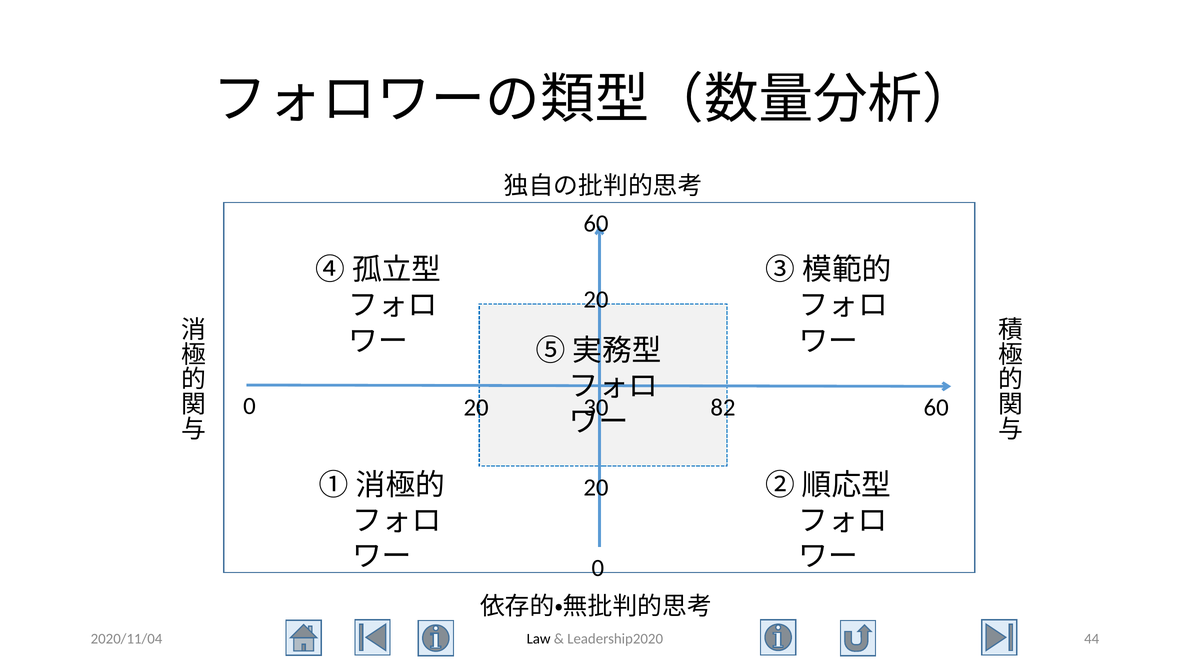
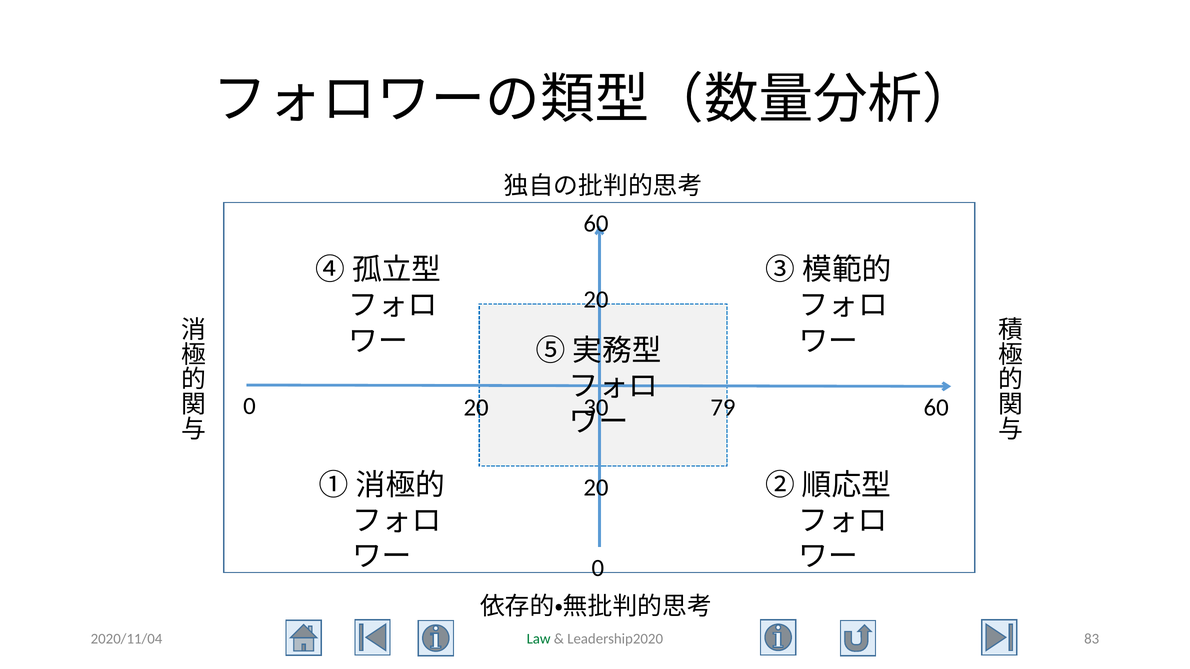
82: 82 -> 79
Law colour: black -> green
44: 44 -> 83
